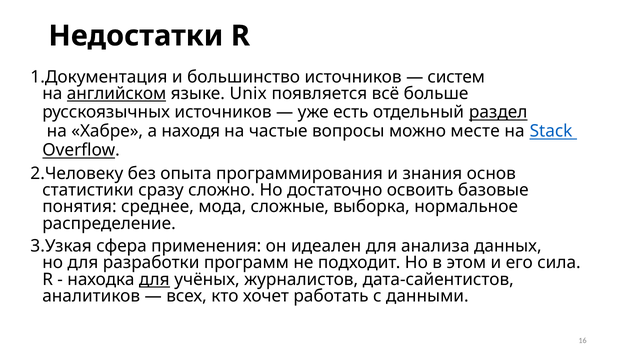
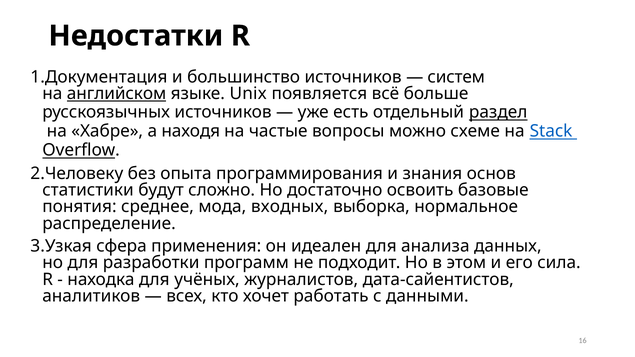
месте: месте -> схеме
сразу: сразу -> будут
сложные: сложные -> входных
для at (154, 280) underline: present -> none
